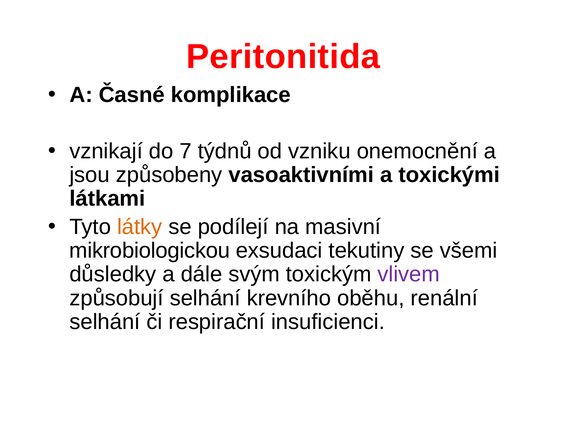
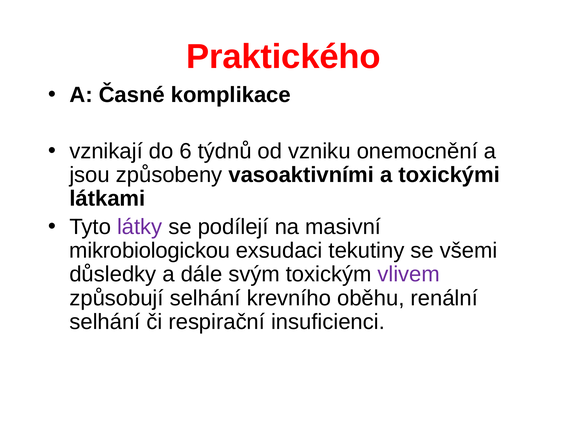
Peritonitida: Peritonitida -> Praktického
7: 7 -> 6
látky colour: orange -> purple
